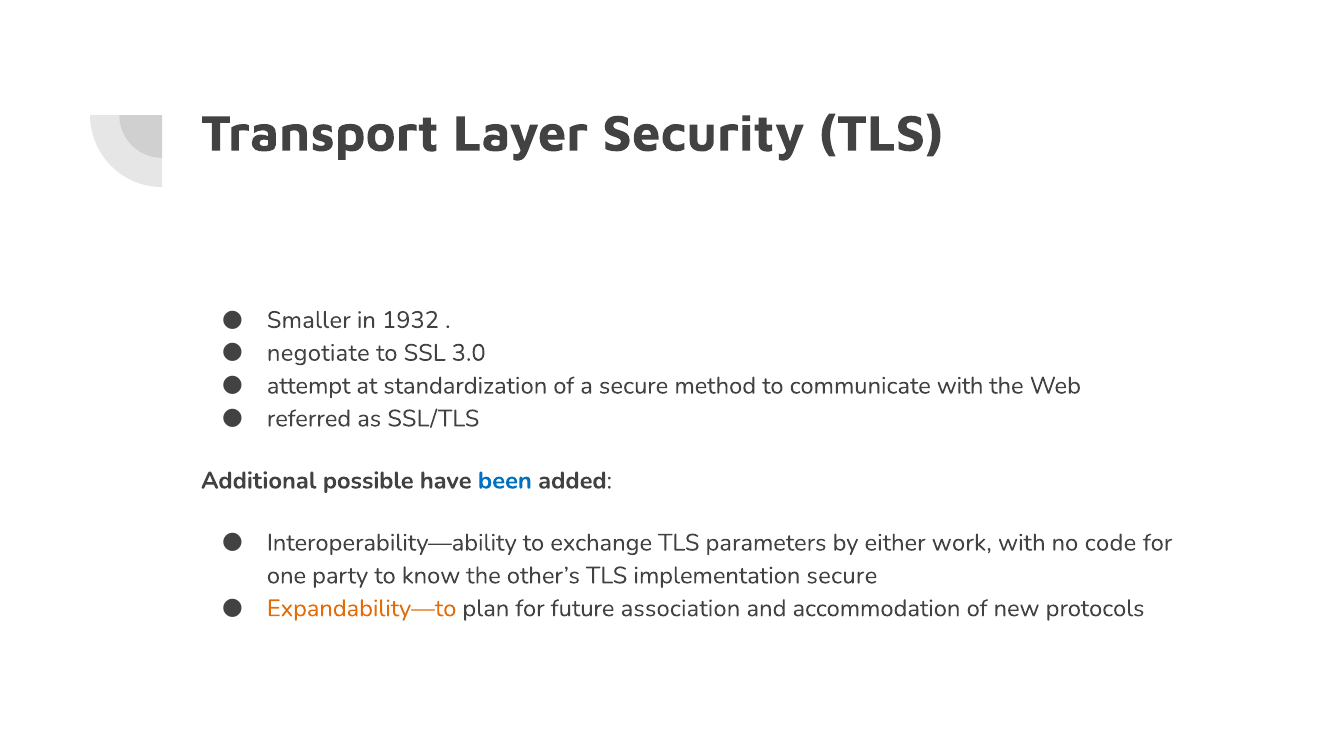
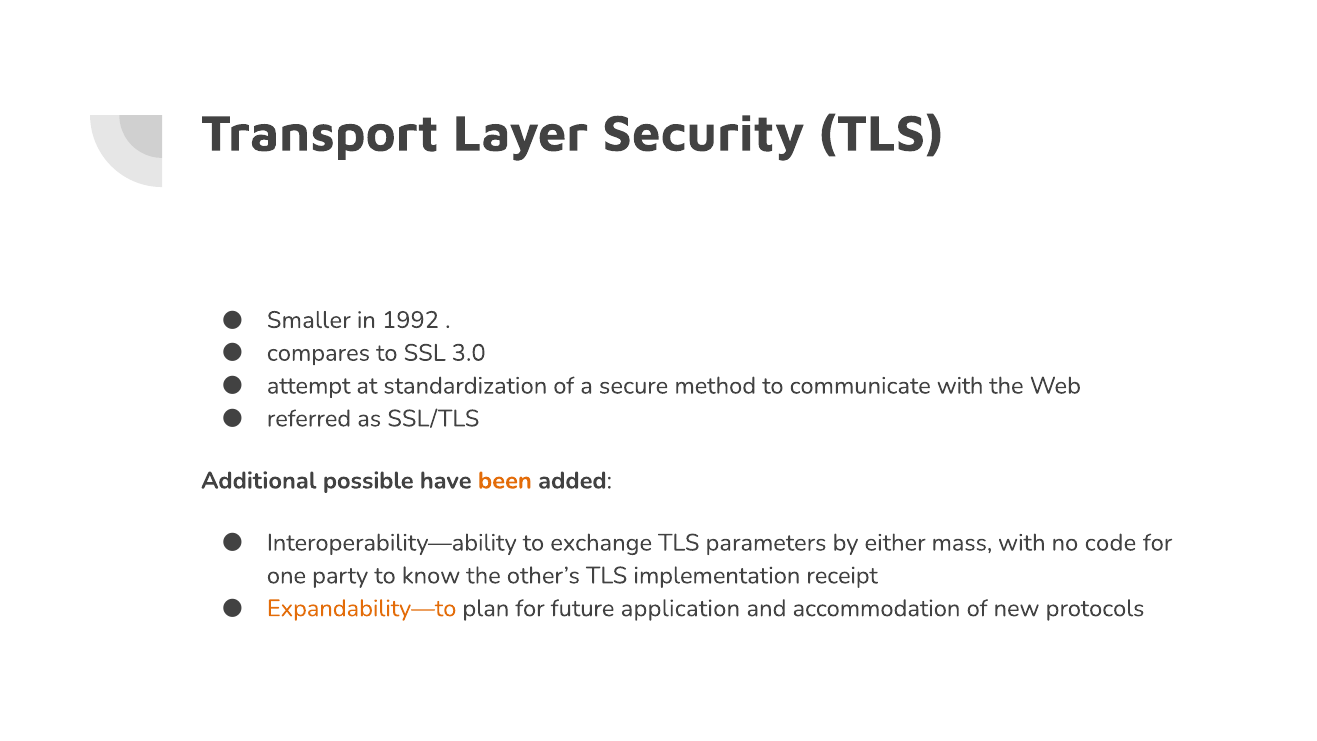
1932: 1932 -> 1992
negotiate: negotiate -> compares
been colour: blue -> orange
work: work -> mass
implementation secure: secure -> receipt
association: association -> application
